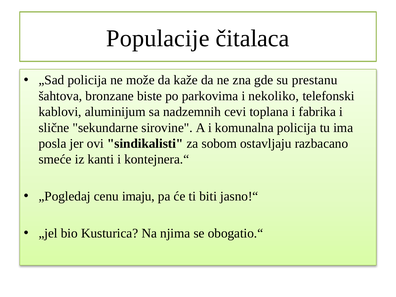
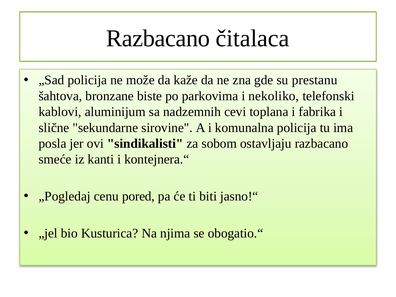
Populacije at (158, 38): Populacije -> Razbacano
imaju: imaju -> pored
